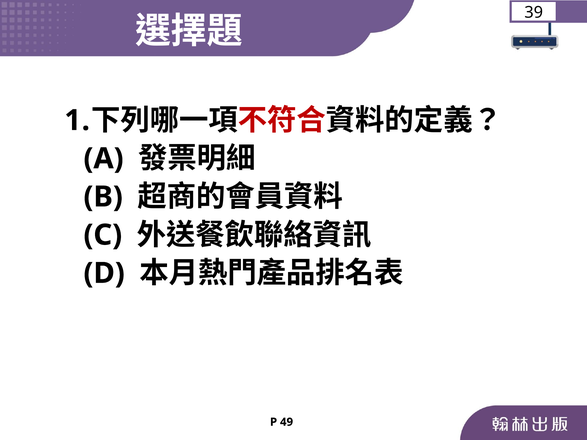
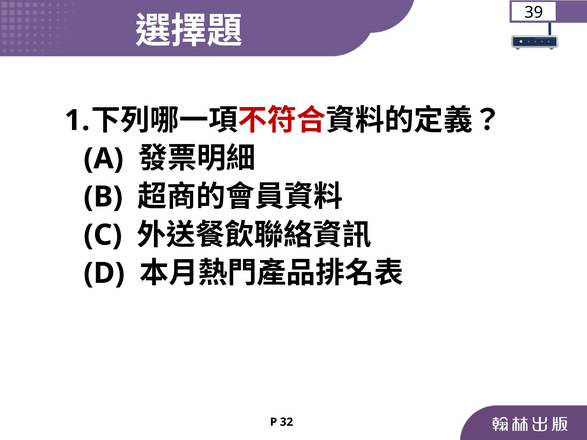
49: 49 -> 32
